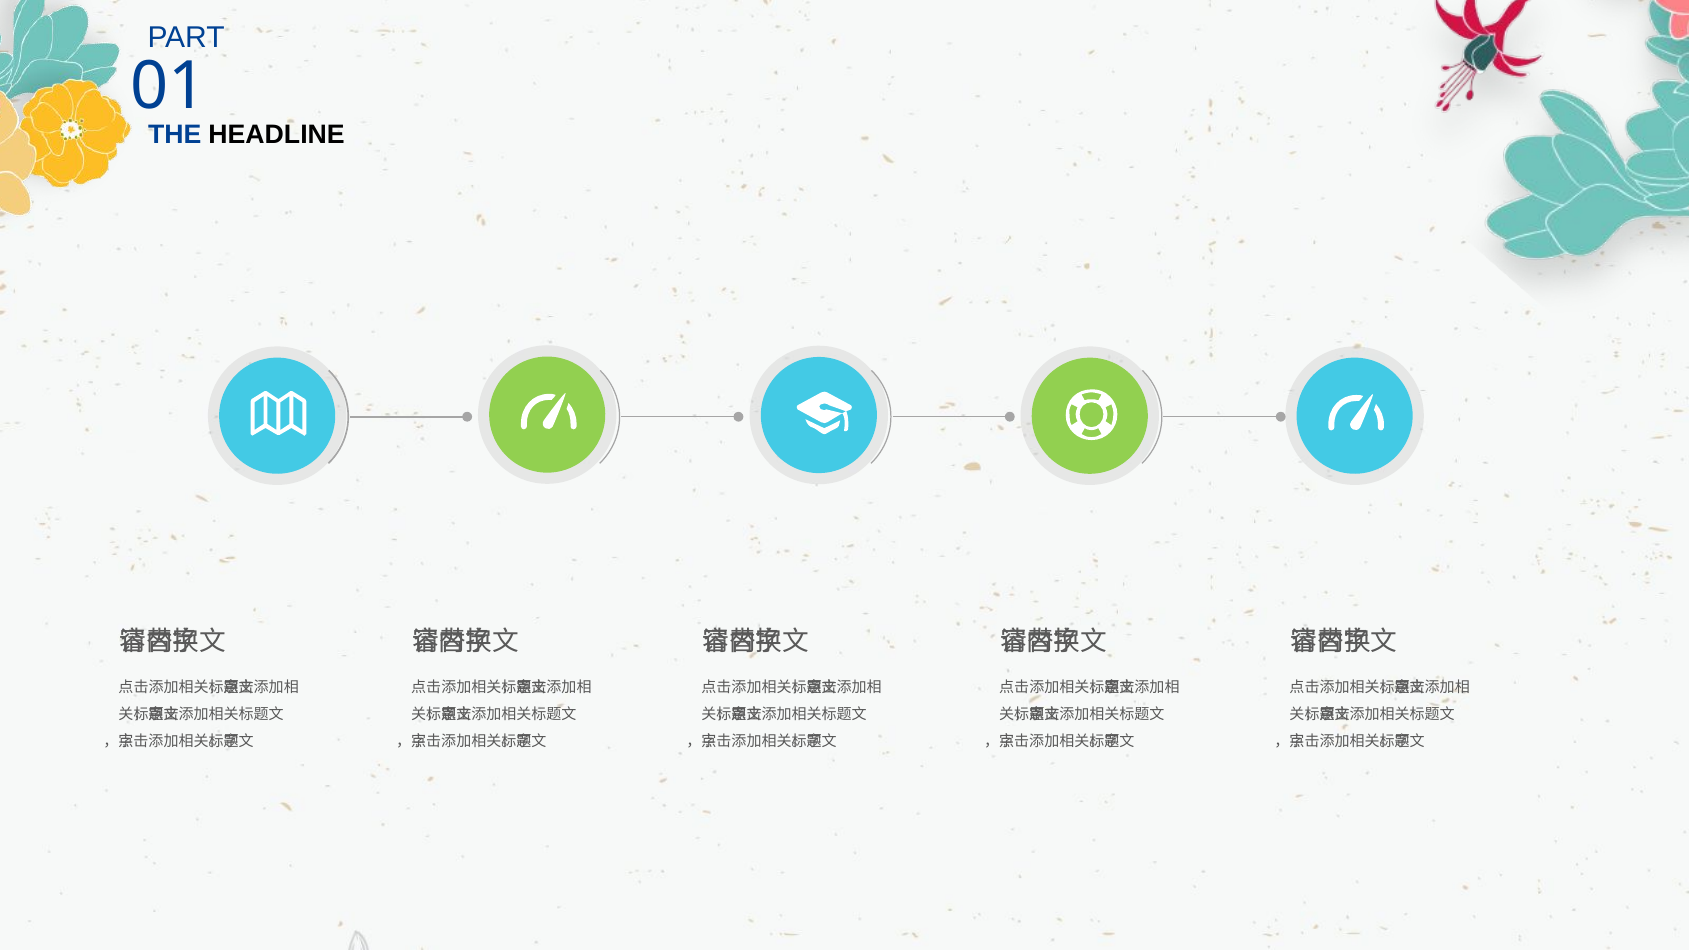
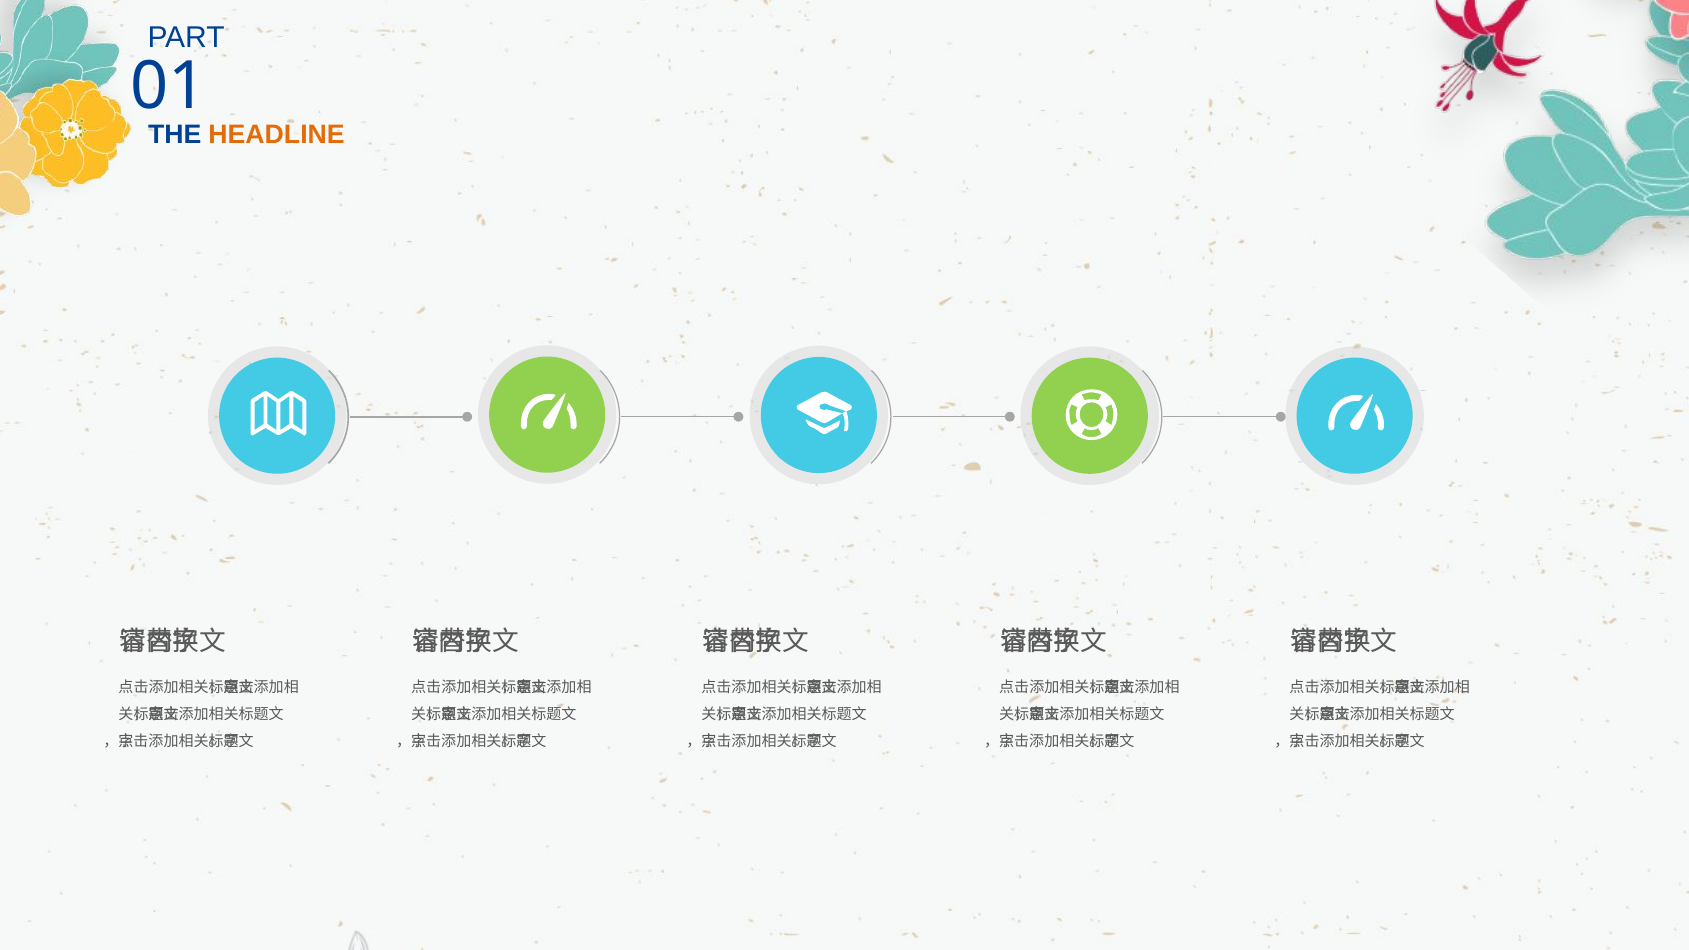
HEADLINE colour: black -> orange
